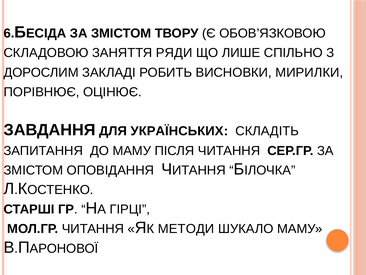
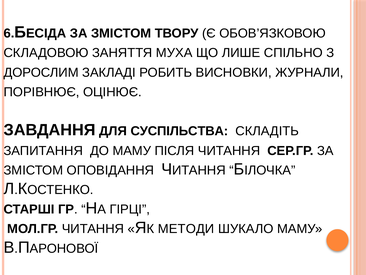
РЯДИ: РЯДИ -> МУХА
МИРИЛКИ: МИРИЛКИ -> ЖУРНАЛИ
УКРАЇНСЬКИХ: УКРАЇНСЬКИХ -> СУСПІЛЬСТВА
